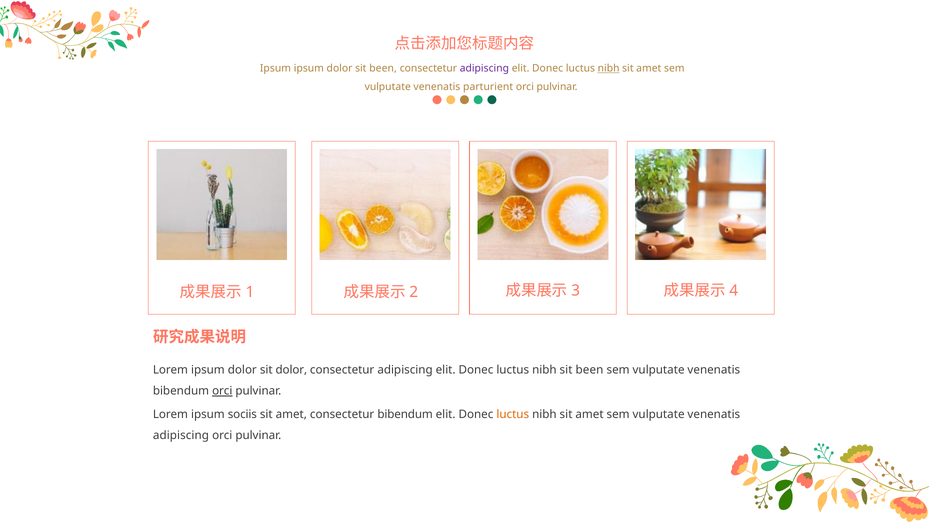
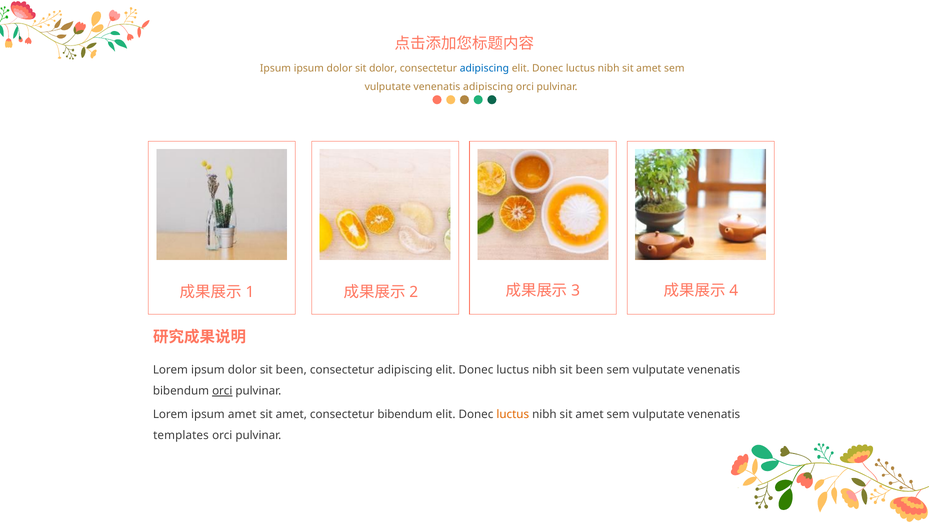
dolor sit been: been -> dolor
adipiscing at (484, 68) colour: purple -> blue
nibh at (609, 68) underline: present -> none
venenatis parturient: parturient -> adipiscing
dolor sit dolor: dolor -> been
ipsum sociis: sociis -> amet
adipiscing at (181, 435): adipiscing -> templates
